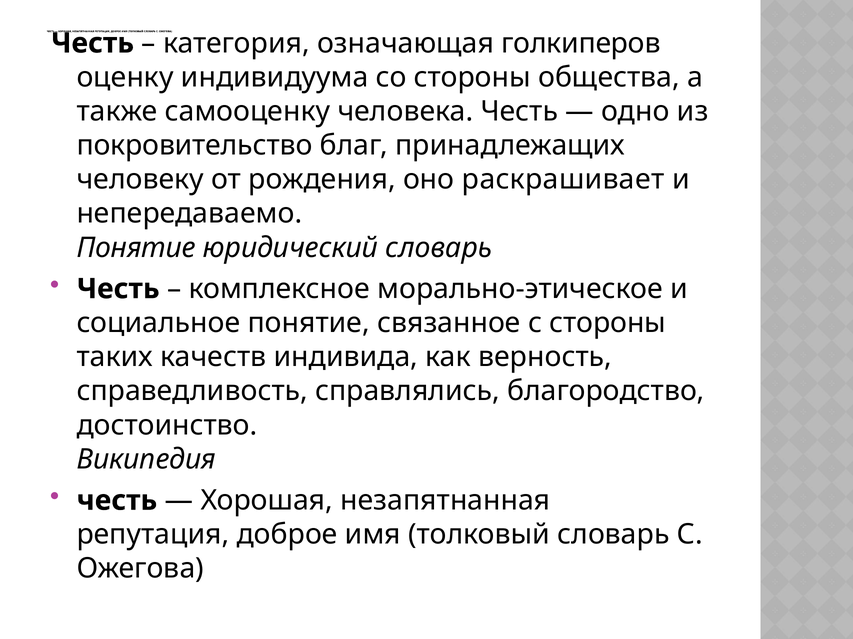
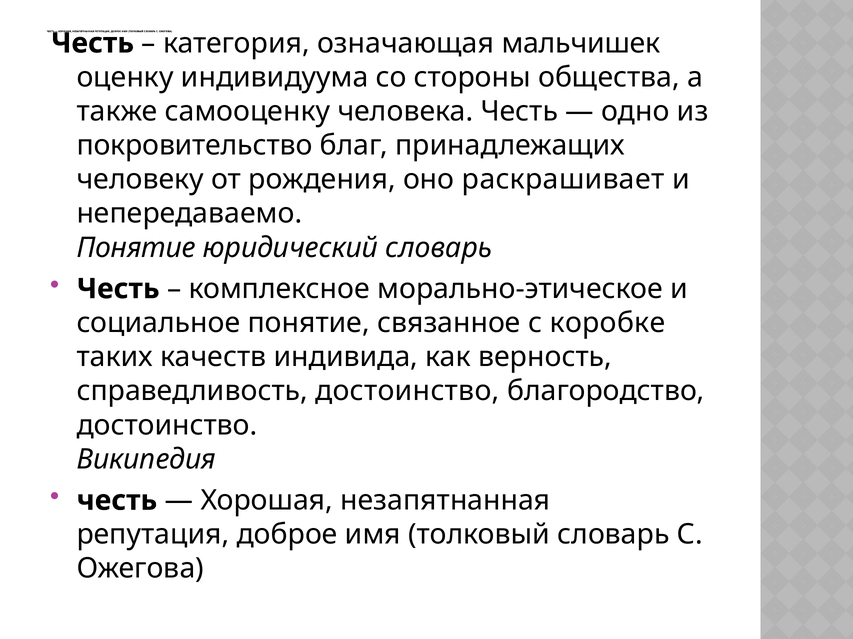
голкиперов: голкиперов -> мальчишек
с стороны: стороны -> коробке
справедливость справлялись: справлялись -> достоинство
